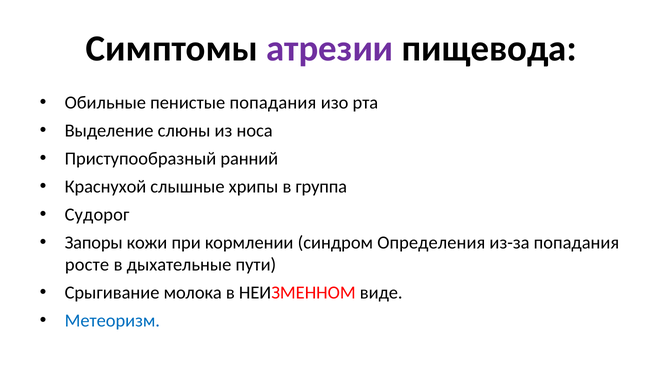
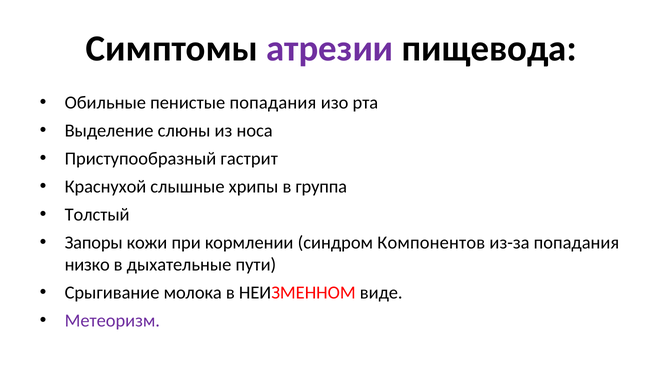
ранний: ранний -> гастрит
Судорог: Судорог -> Толстый
Определения: Определения -> Компонентов
росте: росте -> низко
Метеоризм colour: blue -> purple
